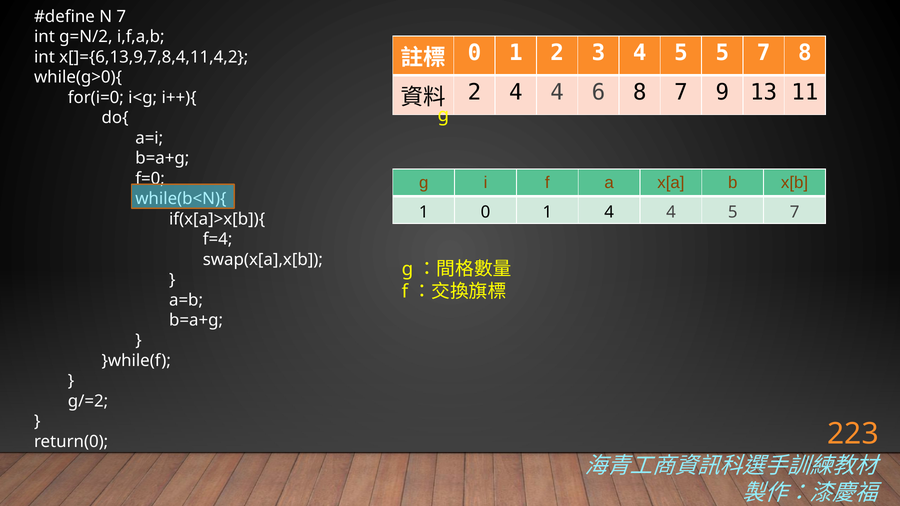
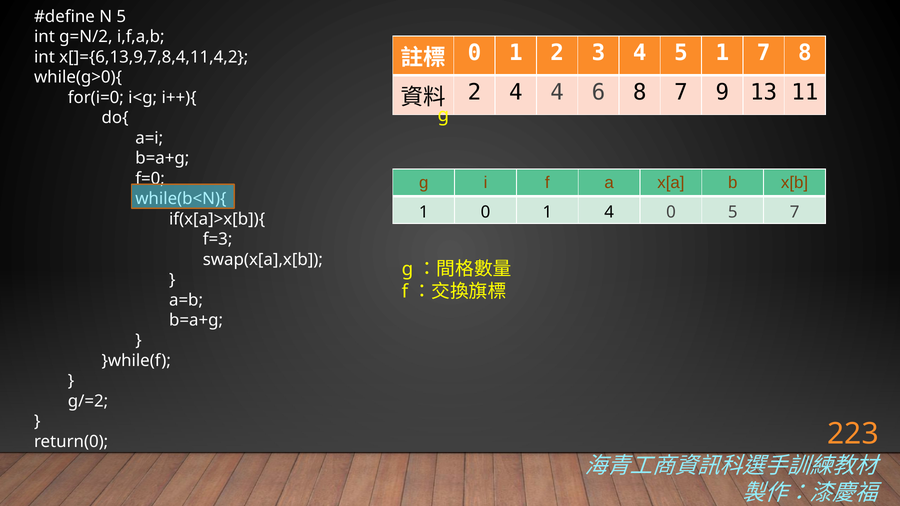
N 7: 7 -> 5
5 5: 5 -> 1
1 4 4: 4 -> 0
f=4: f=4 -> f=3
